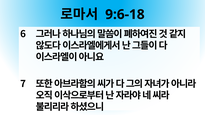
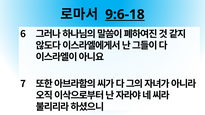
9:6-18 underline: none -> present
